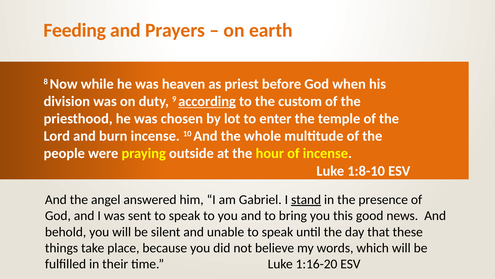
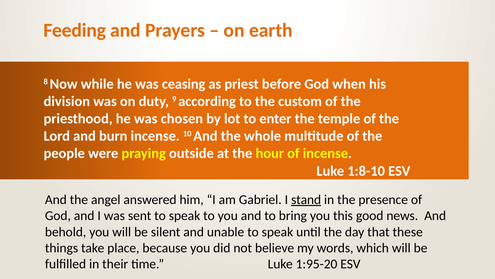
heaven: heaven -> ceasing
according underline: present -> none
1:16-20: 1:16-20 -> 1:95-20
